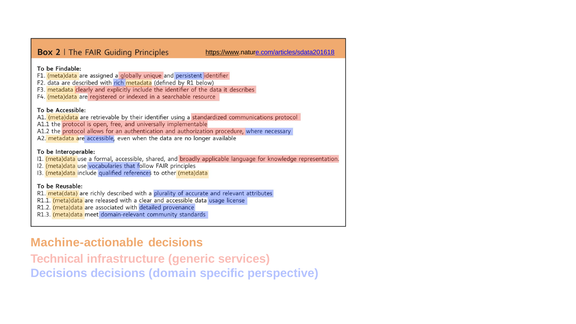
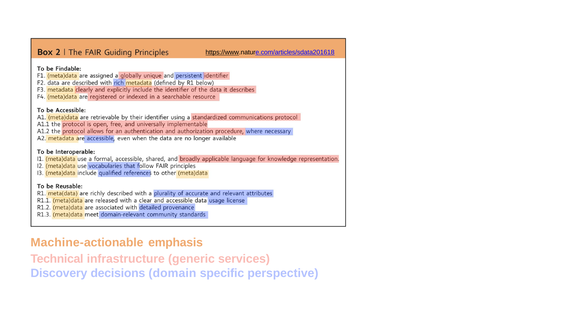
Machine-actionable decisions: decisions -> emphasis
Decisions at (59, 273): Decisions -> Discovery
